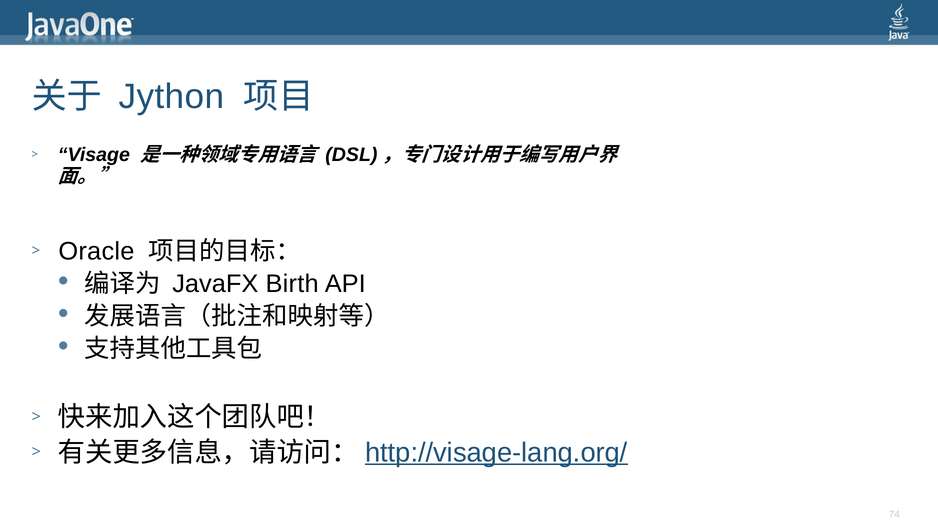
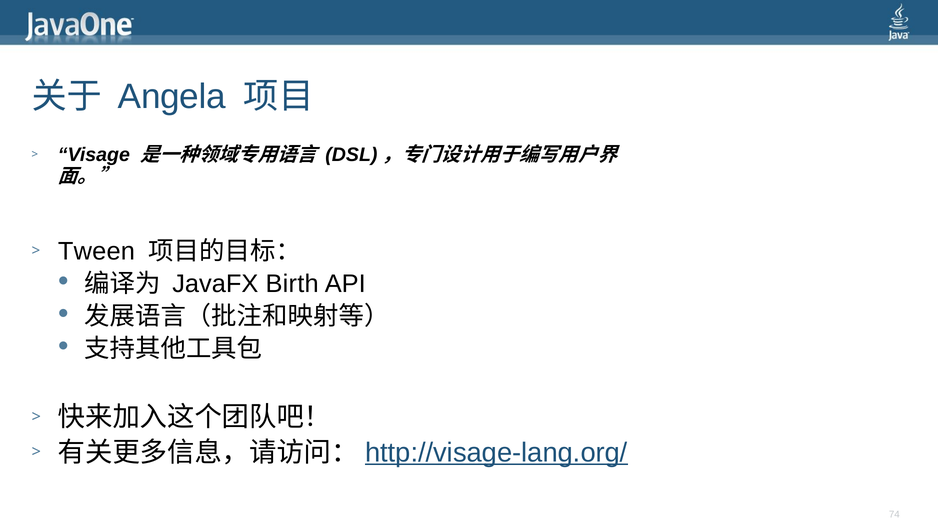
Jython: Jython -> Angela
Oracle: Oracle -> Tween
